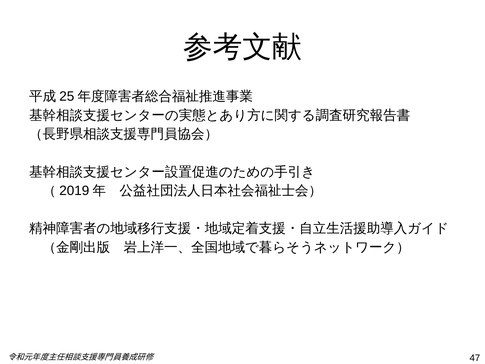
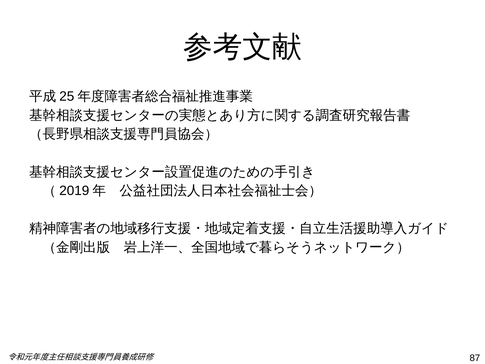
47: 47 -> 87
